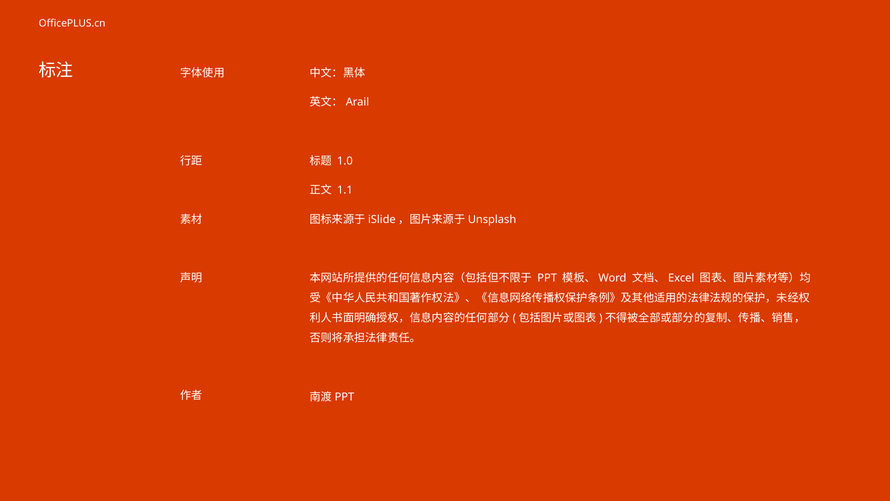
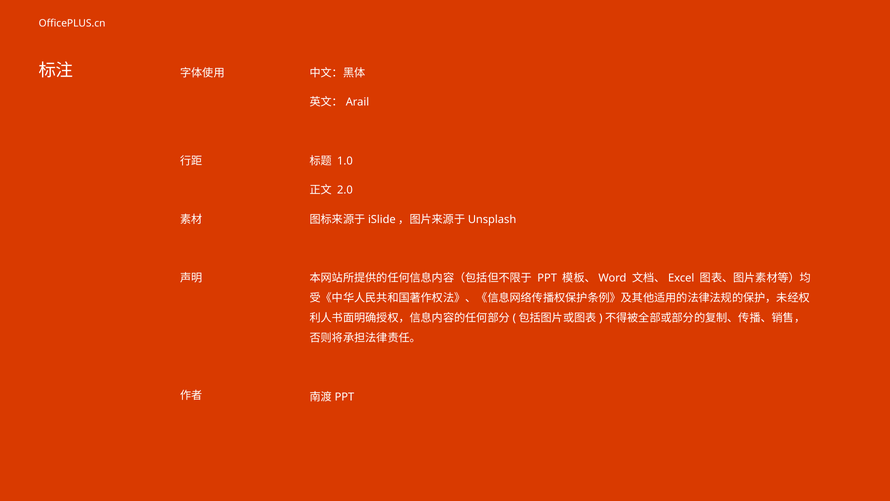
1.1: 1.1 -> 2.0
